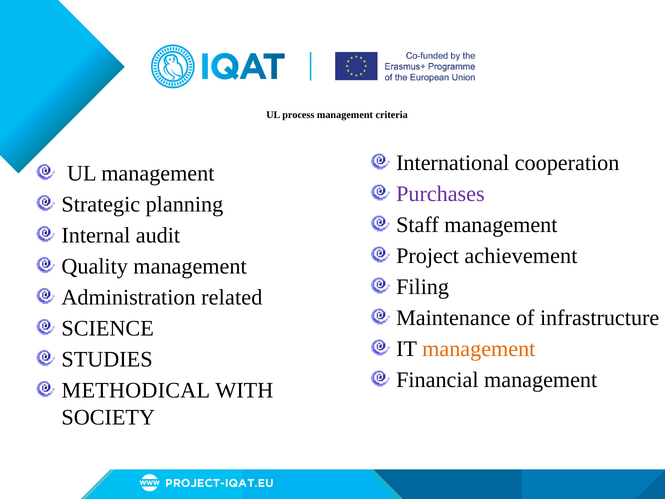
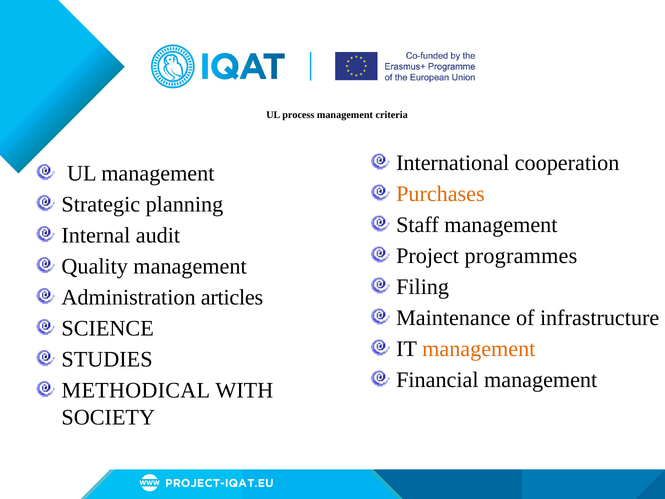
Purchases colour: purple -> orange
achievement: achievement -> programmes
related: related -> articles
